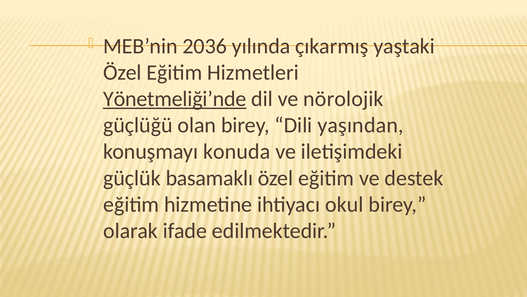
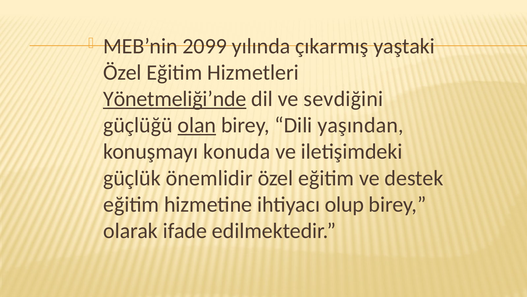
2036: 2036 -> 2099
nörolojik: nörolojik -> sevdiğini
olan underline: none -> present
basamaklı: basamaklı -> önemlidir
okul: okul -> olup
